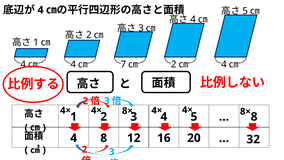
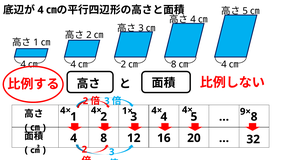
7 at (123, 64): 7 -> 2
2 at (174, 64): 2 -> 8
4× 8×: 8× -> 1×
8× at (245, 111): 8× -> 9×
